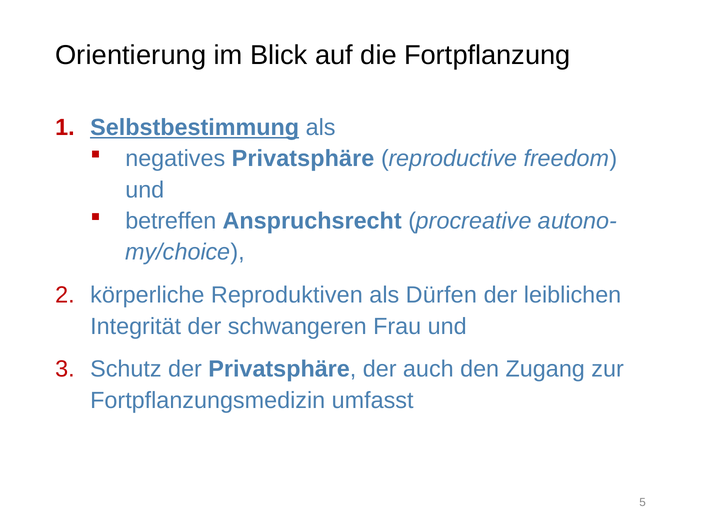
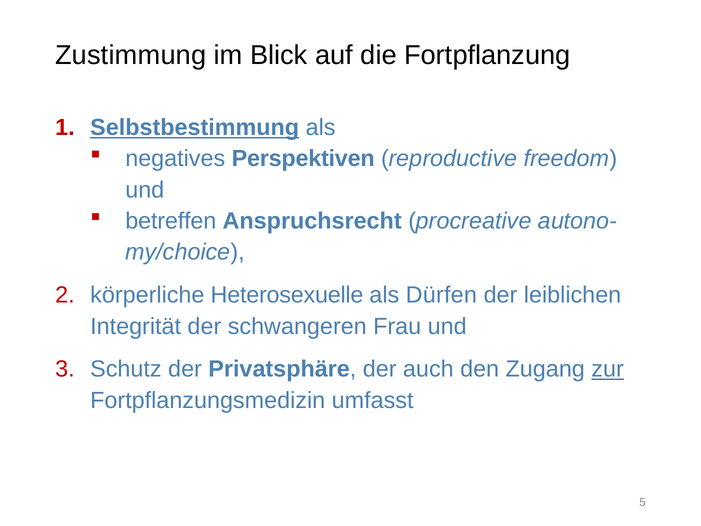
Orientierung: Orientierung -> Zustimmung
negatives Privatsphäre: Privatsphäre -> Perspektiven
Reproduktiven: Reproduktiven -> Heterosexuelle
zur underline: none -> present
